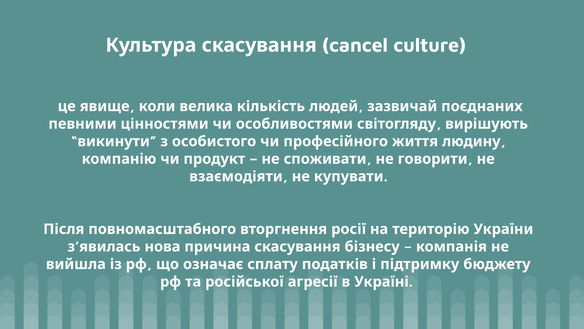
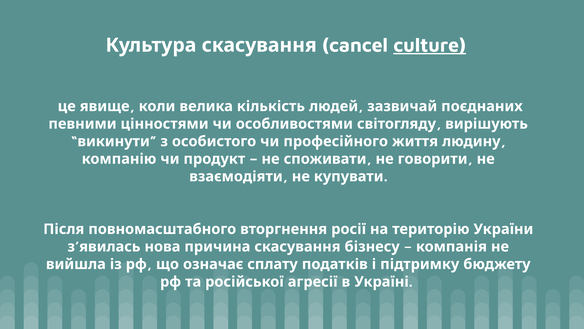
culture underline: none -> present
